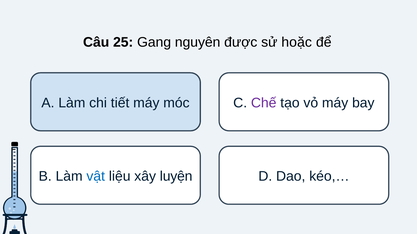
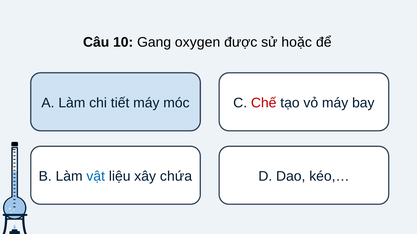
25: 25 -> 10
nguyên: nguyên -> oxygen
Chế colour: purple -> red
luyện: luyện -> chứa
